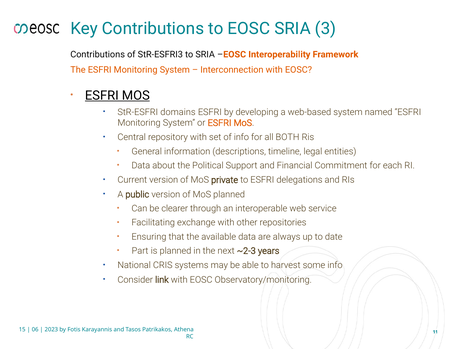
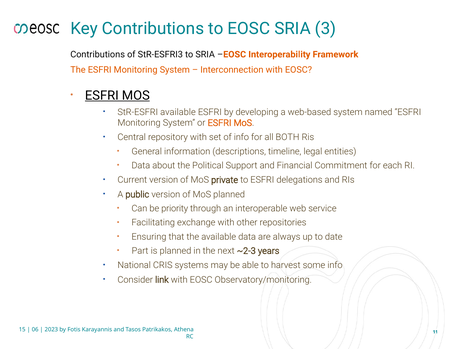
StR-ESFRI domains: domains -> available
clearer: clearer -> priority
